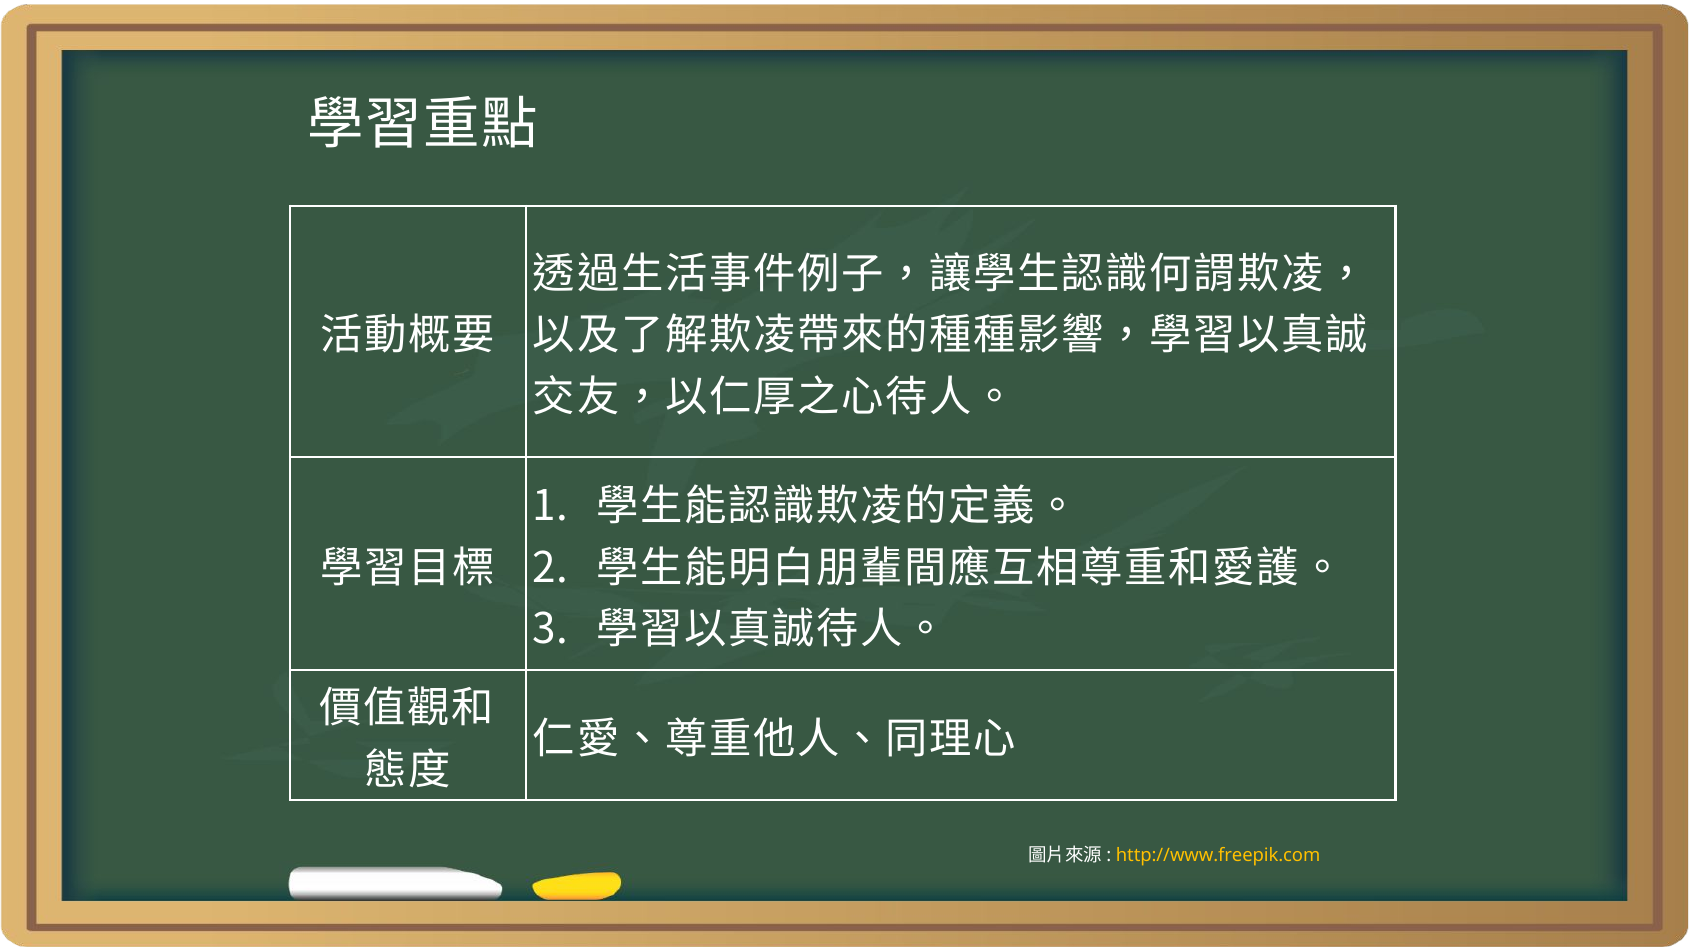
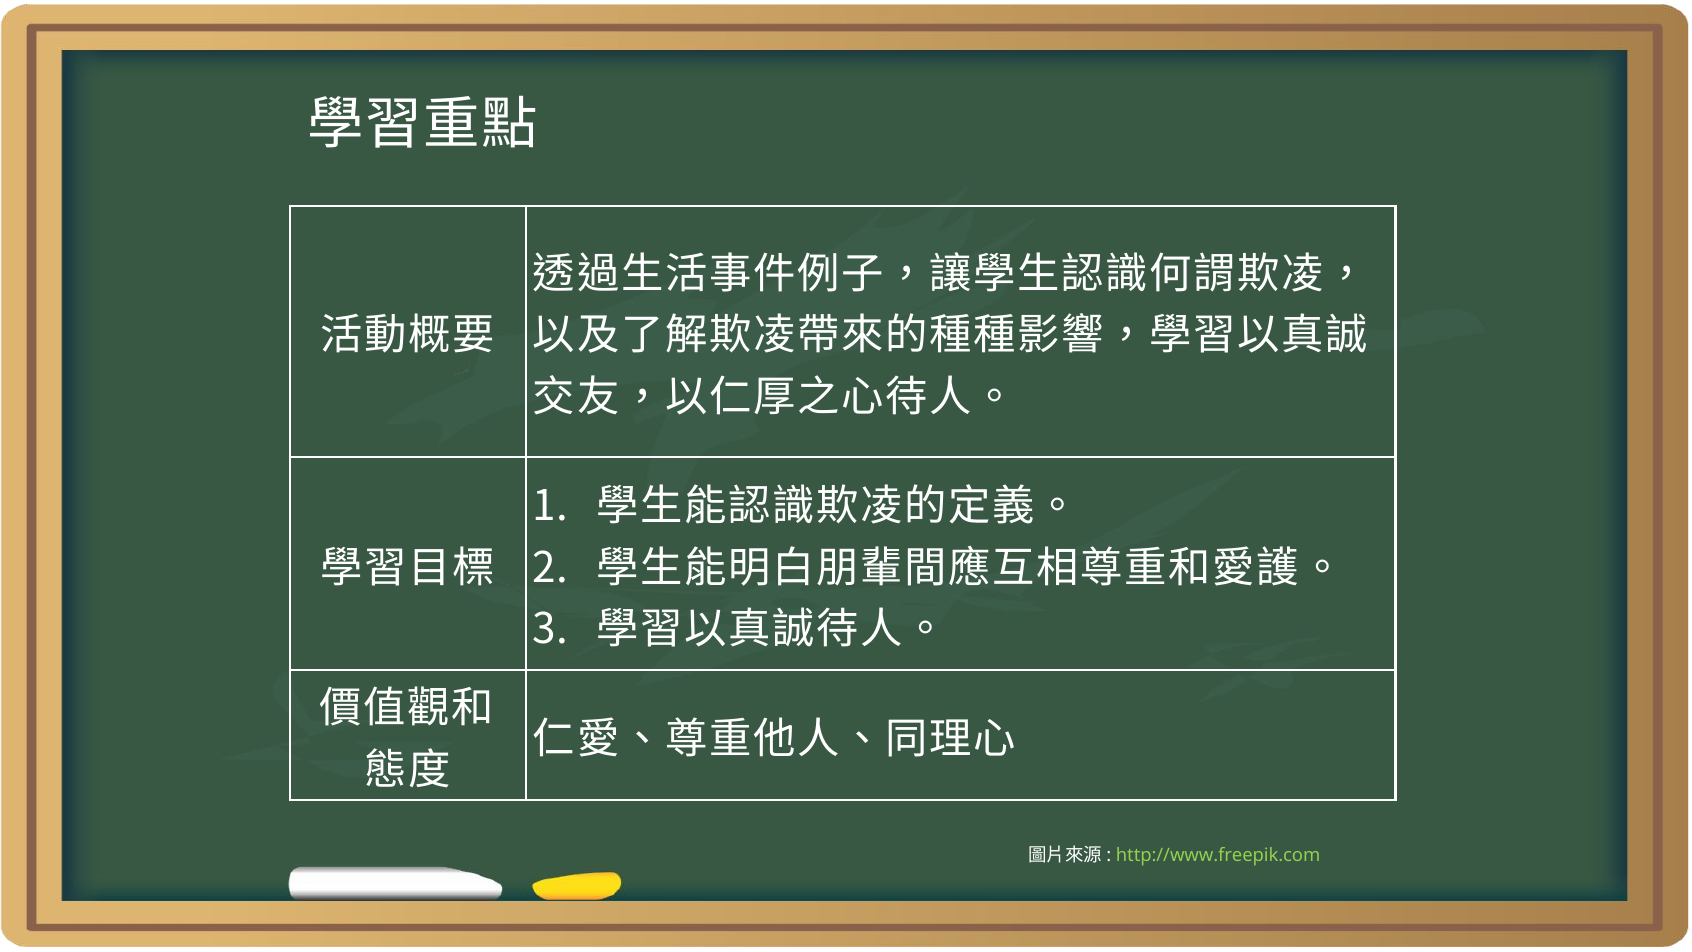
http://www.freepik.com colour: yellow -> light green
